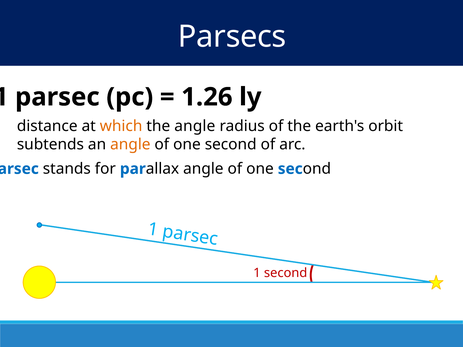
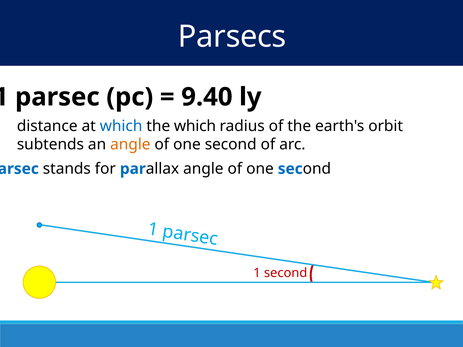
1.26: 1.26 -> 9.40
which at (121, 126) colour: orange -> blue
the angle: angle -> which
